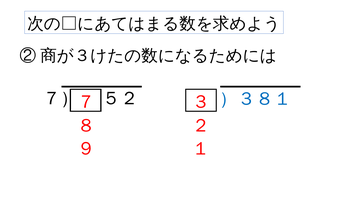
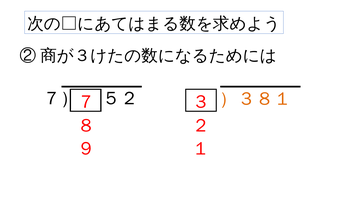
）３８１ colour: blue -> orange
